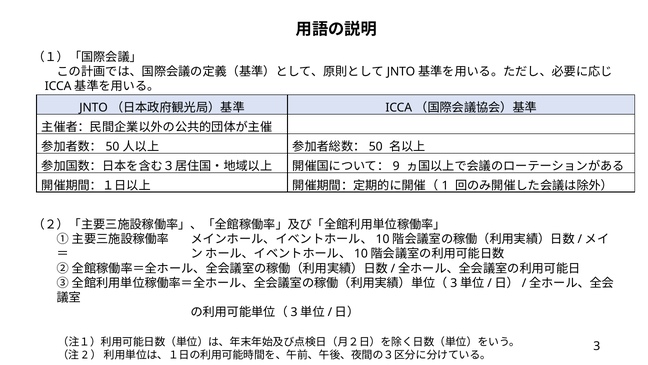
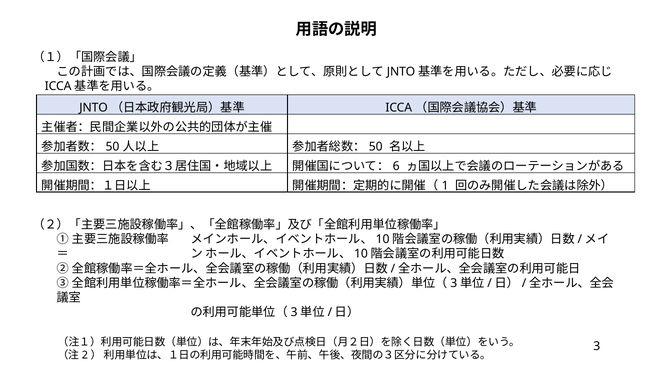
9: 9 -> 6
